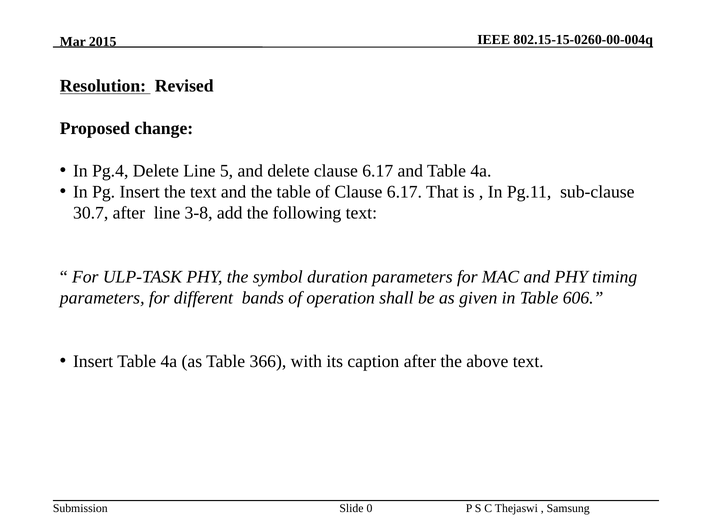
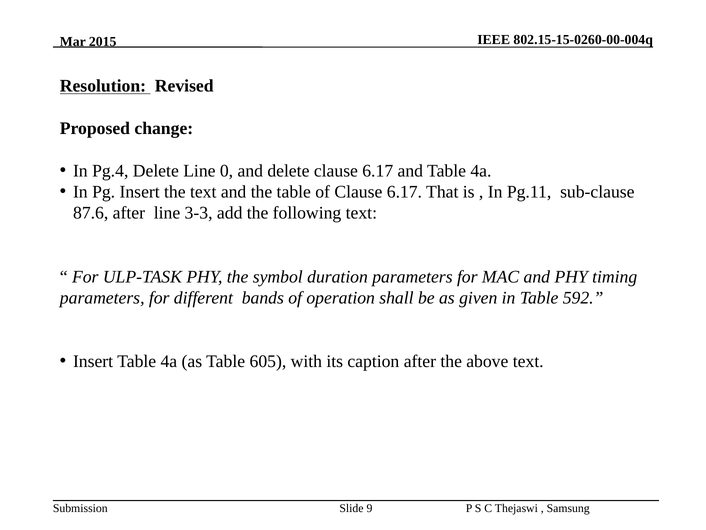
5: 5 -> 0
30.7: 30.7 -> 87.6
3-8: 3-8 -> 3-3
606: 606 -> 592
366: 366 -> 605
0: 0 -> 9
